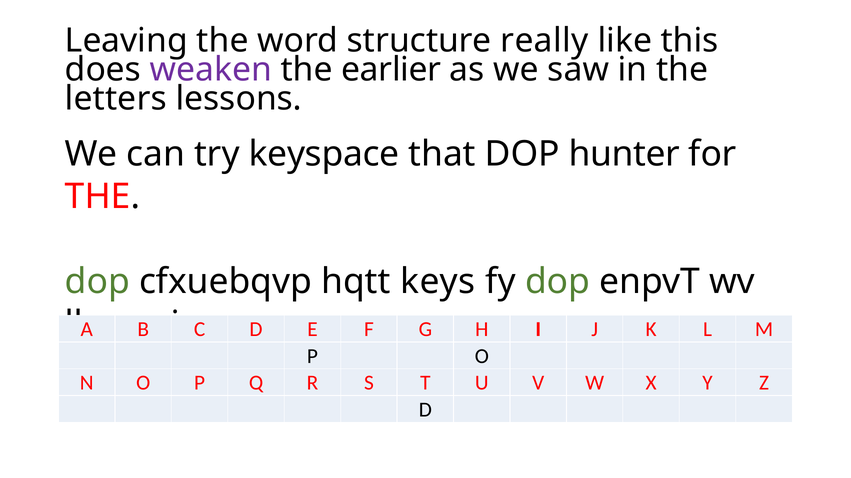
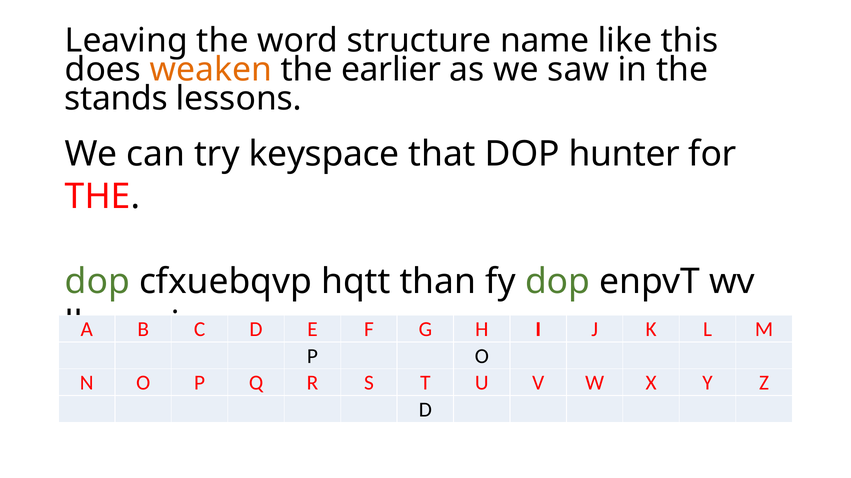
really: really -> name
weaken colour: purple -> orange
letters: letters -> stands
keys: keys -> than
